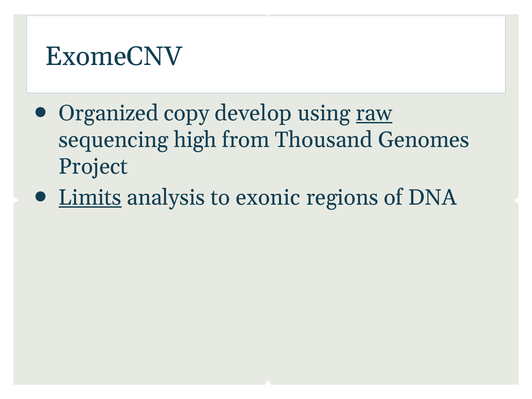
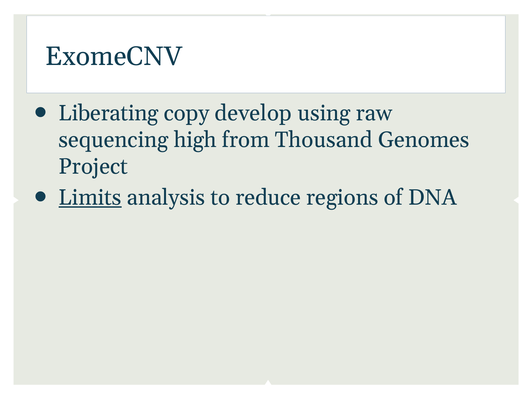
Organized: Organized -> Liberating
raw underline: present -> none
exonic: exonic -> reduce
